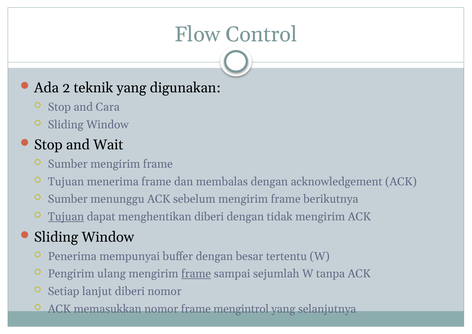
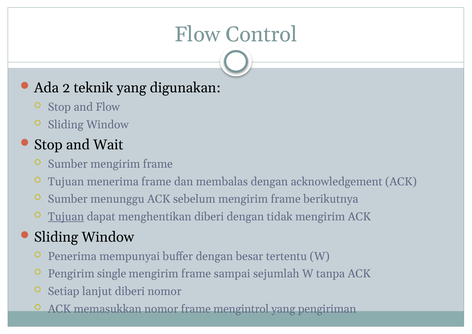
and Cara: Cara -> Flow
ulang: ulang -> single
frame at (196, 274) underline: present -> none
selanjutnya: selanjutnya -> pengiriman
